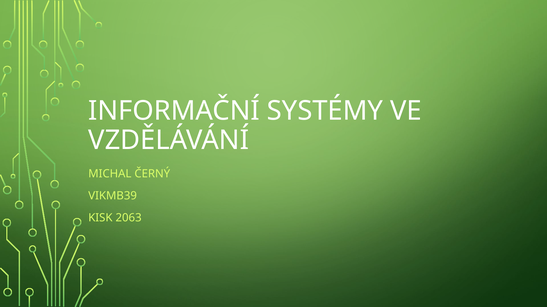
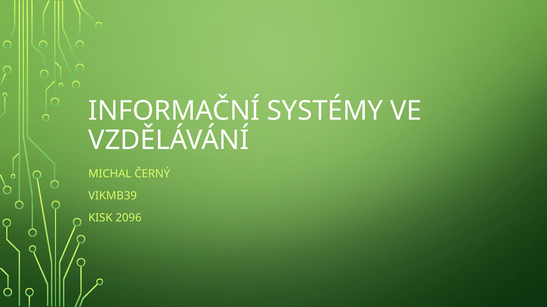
2063: 2063 -> 2096
